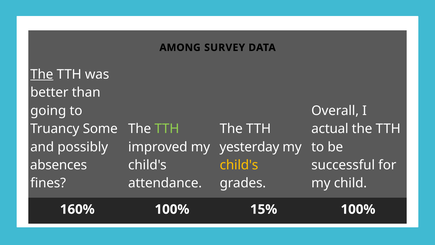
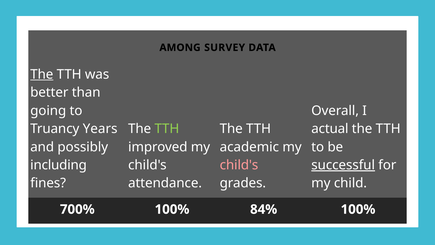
Some: Some -> Years
yesterday: yesterday -> academic
absences: absences -> including
child's at (239, 165) colour: yellow -> pink
successful underline: none -> present
160%: 160% -> 700%
15%: 15% -> 84%
